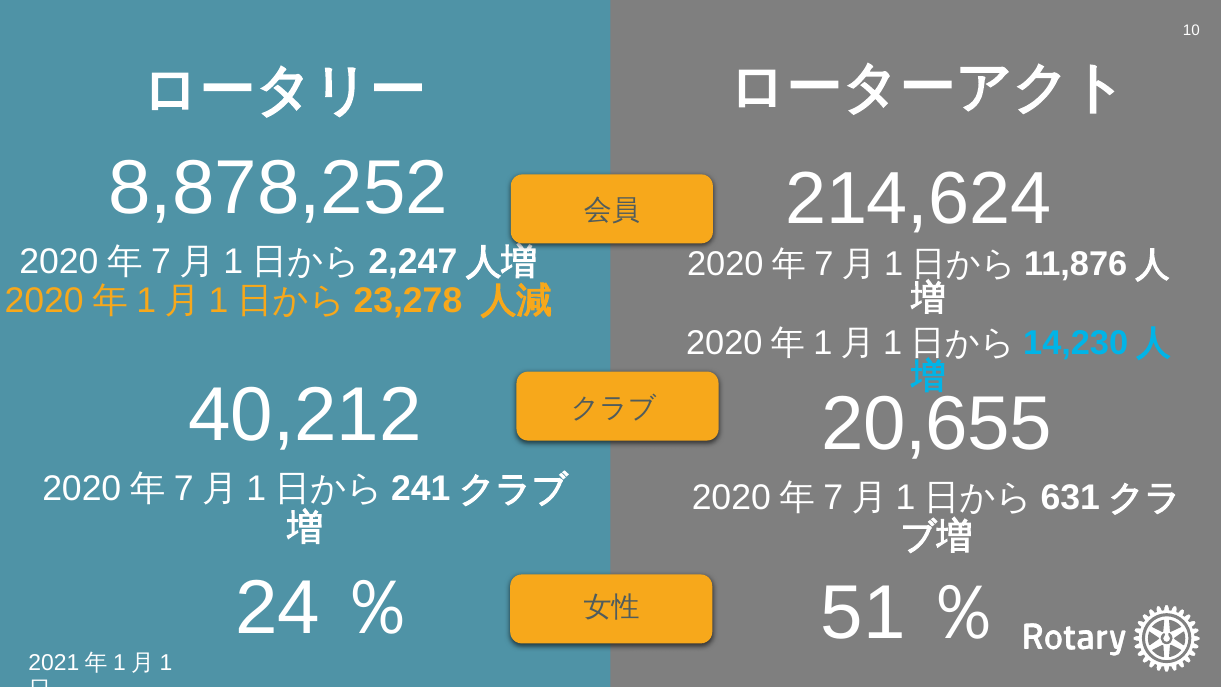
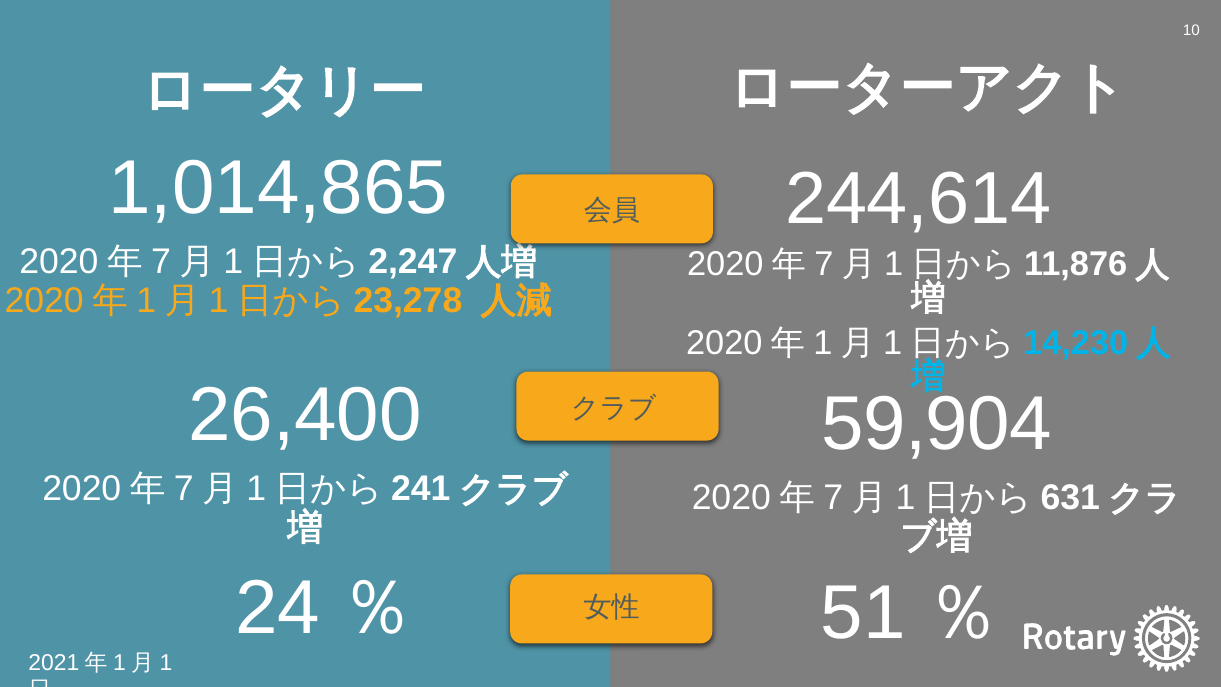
8,878,252: 8,878,252 -> 1,014,865
214,624: 214,624 -> 244,614
40,212: 40,212 -> 26,400
20,655: 20,655 -> 59,904
